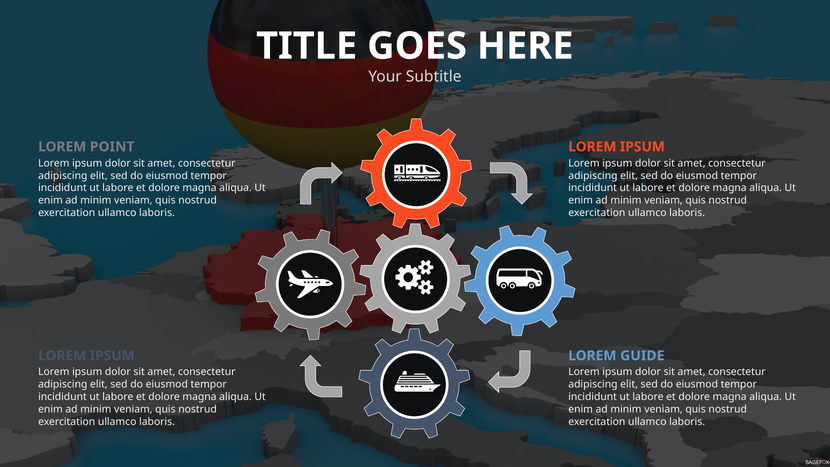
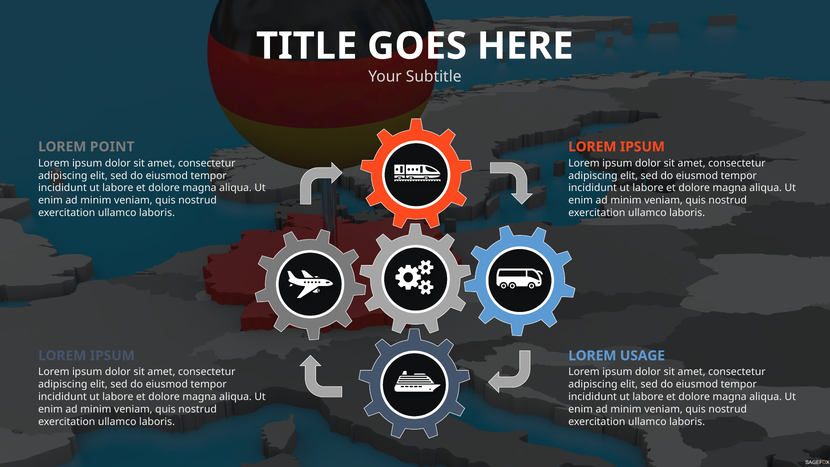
GUIDE: GUIDE -> USAGE
